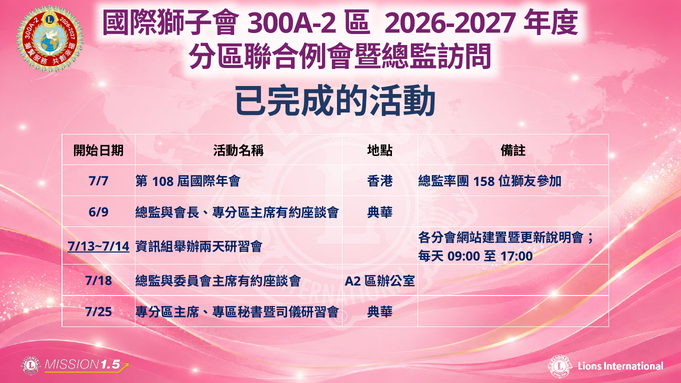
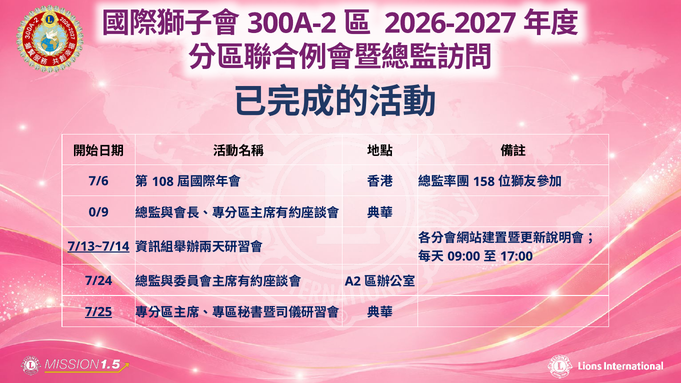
7/7: 7/7 -> 7/6
6/9: 6/9 -> 0/9
7/18: 7/18 -> 7/24
7/25 underline: none -> present
